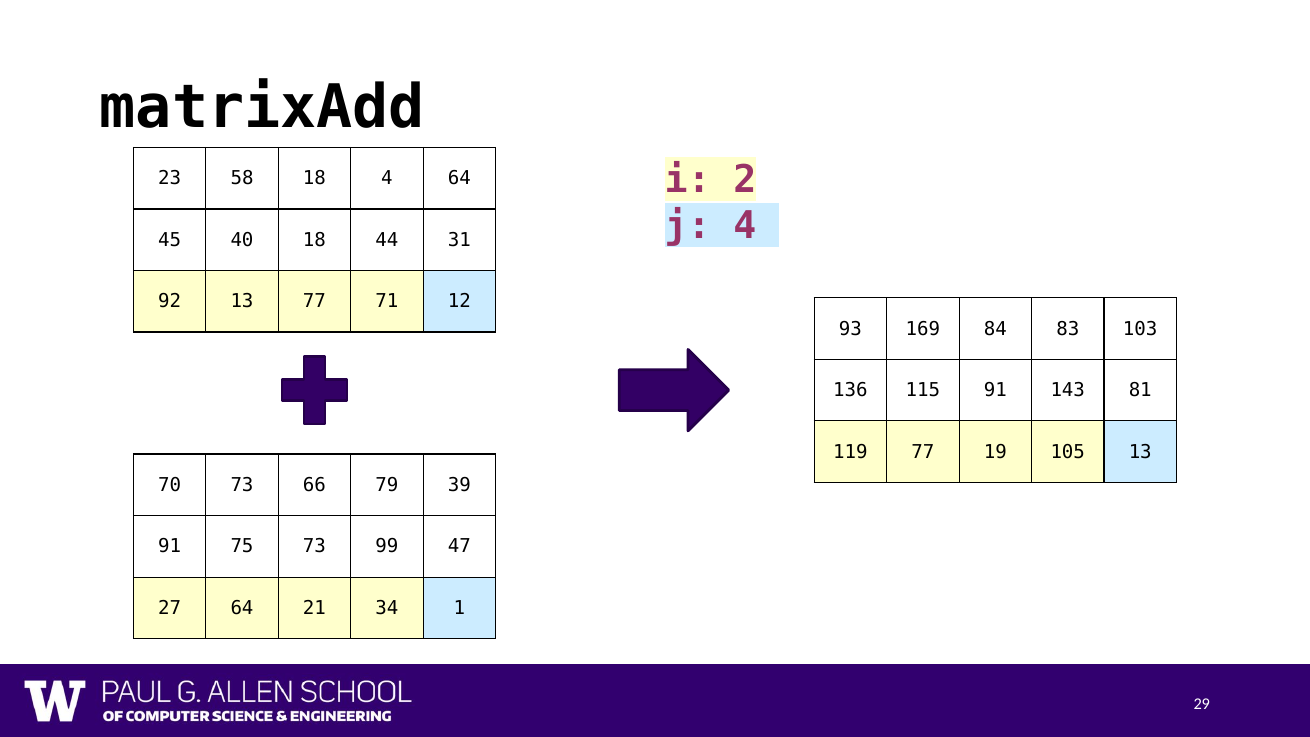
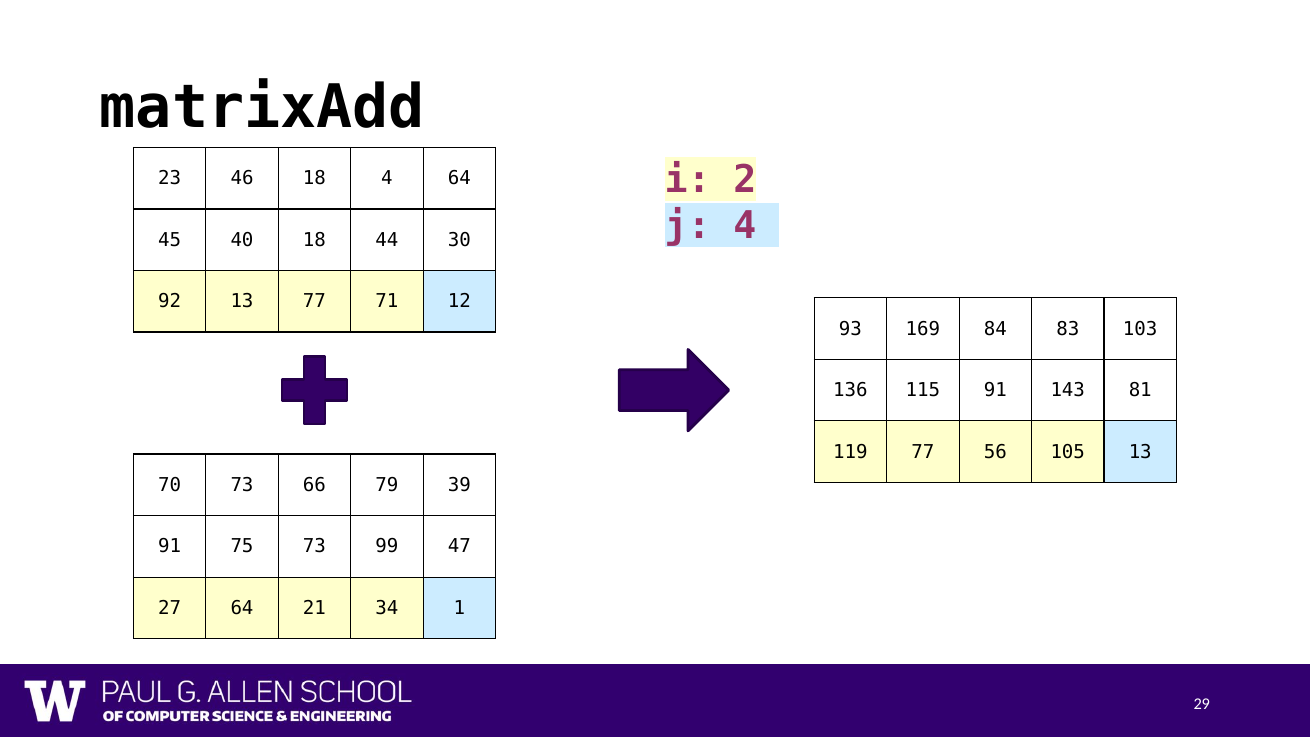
58: 58 -> 46
31: 31 -> 30
19: 19 -> 56
